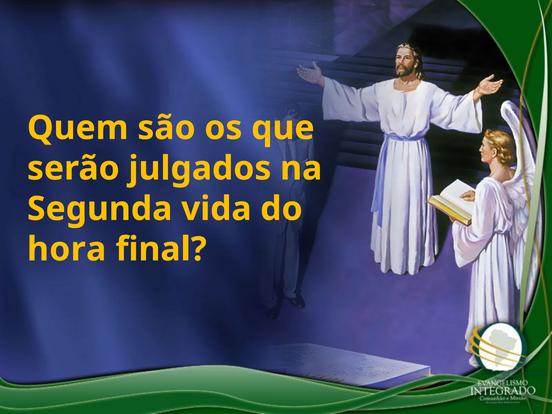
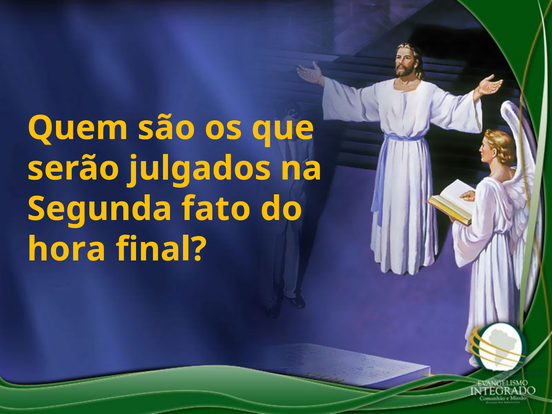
vida: vida -> fato
